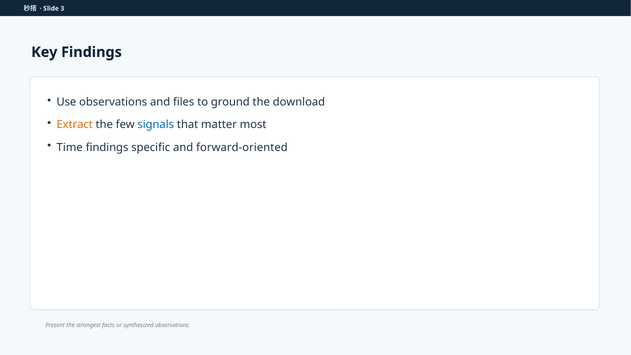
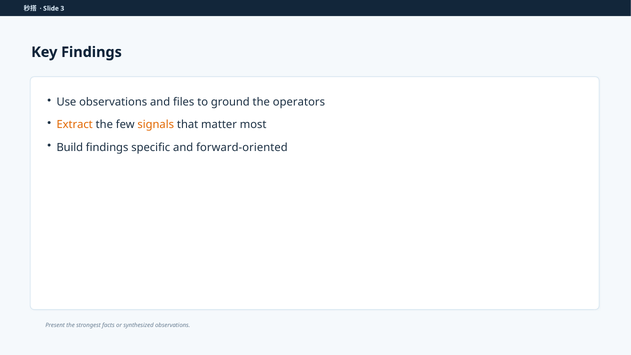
download: download -> operators
signals colour: blue -> orange
Time: Time -> Build
